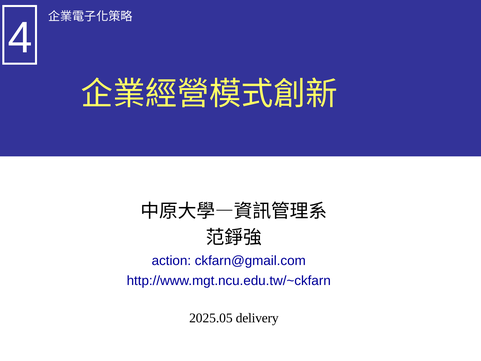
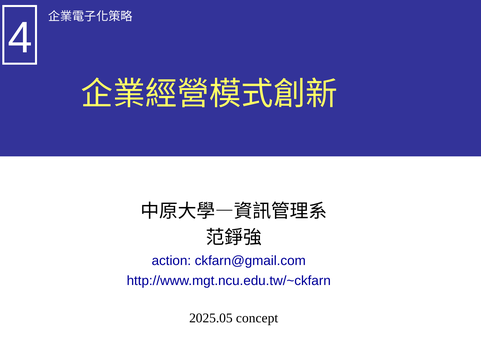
delivery: delivery -> concept
